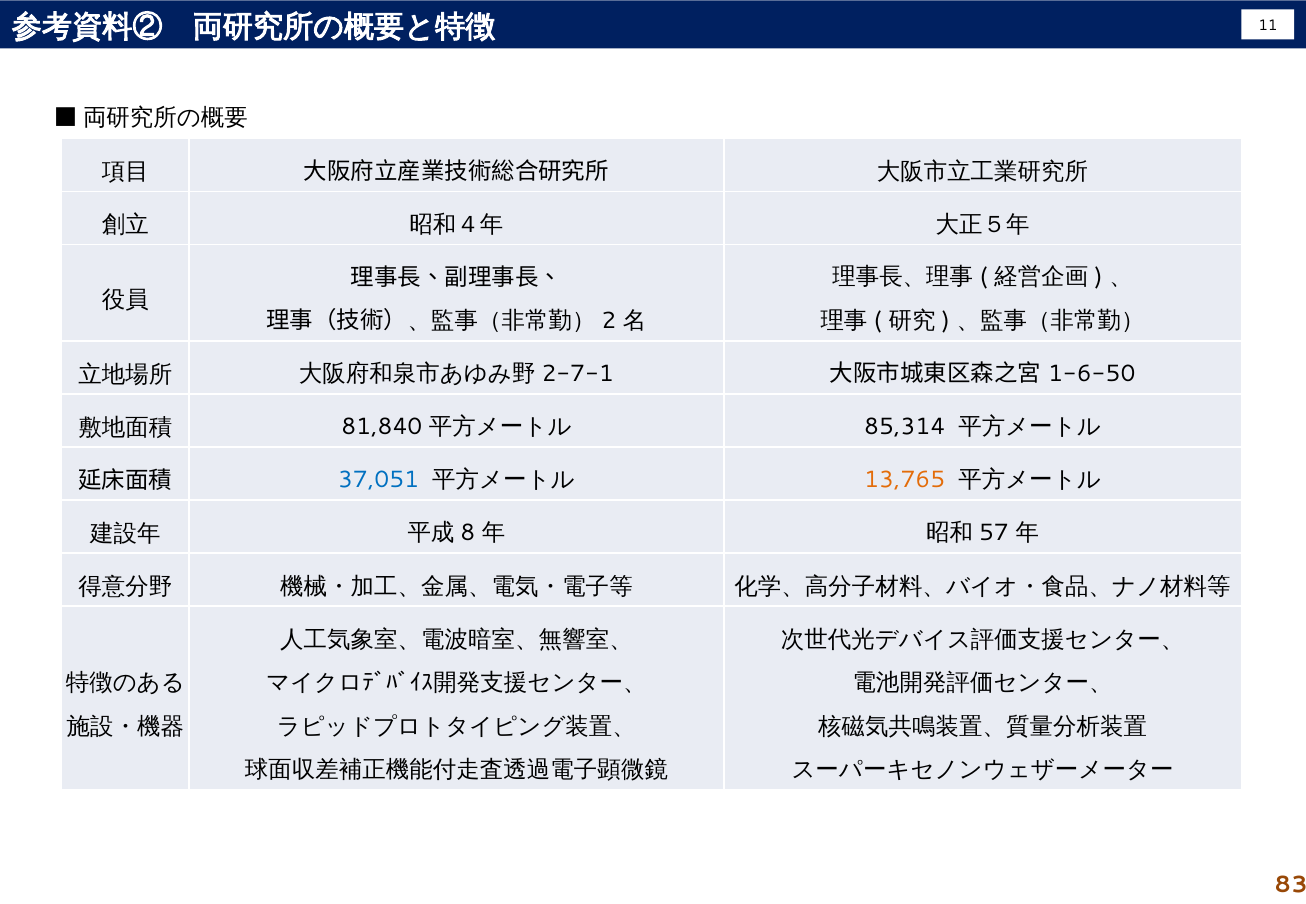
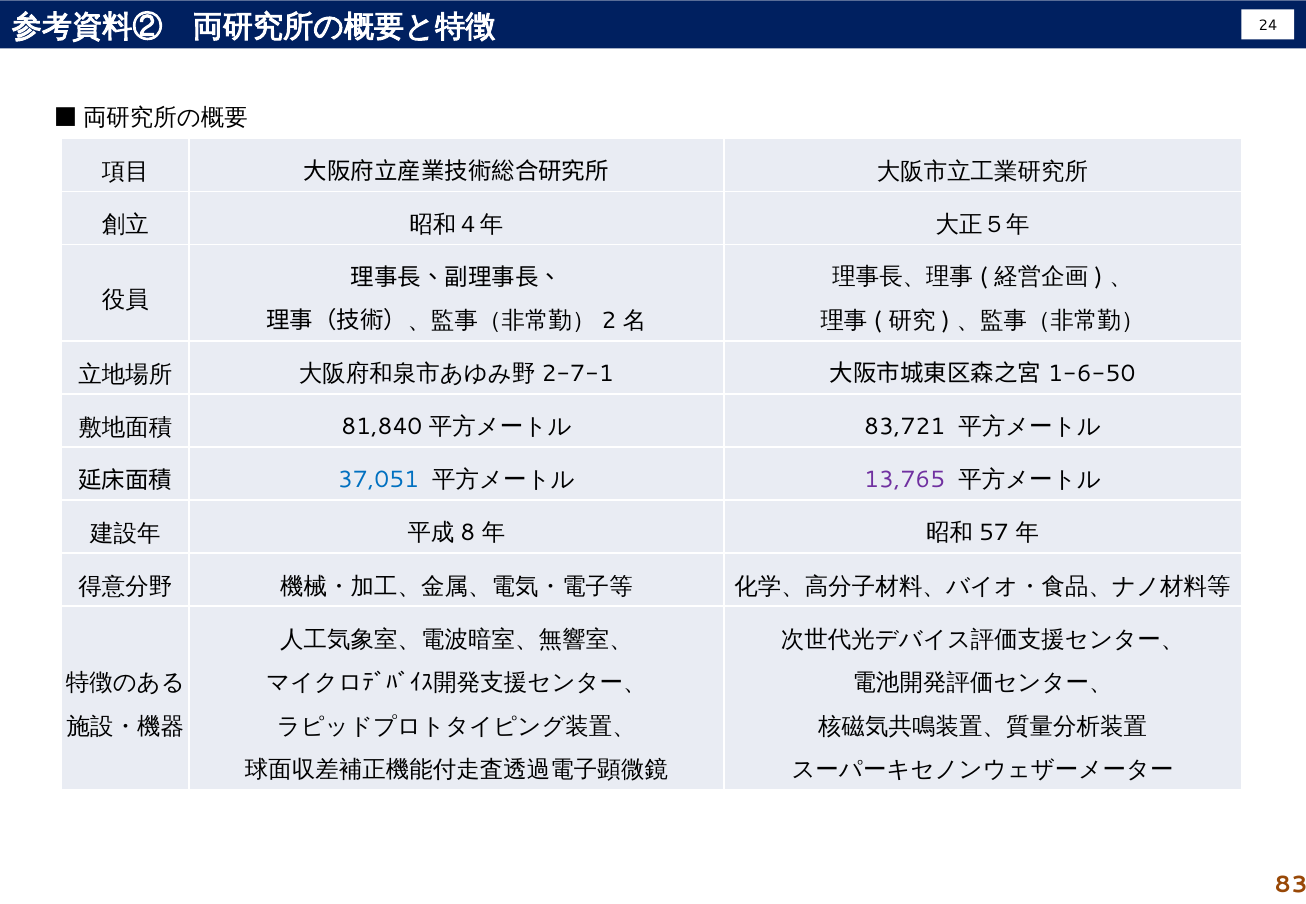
11: 11 -> 24
85,314: 85,314 -> 83,721
13,765 colour: orange -> purple
